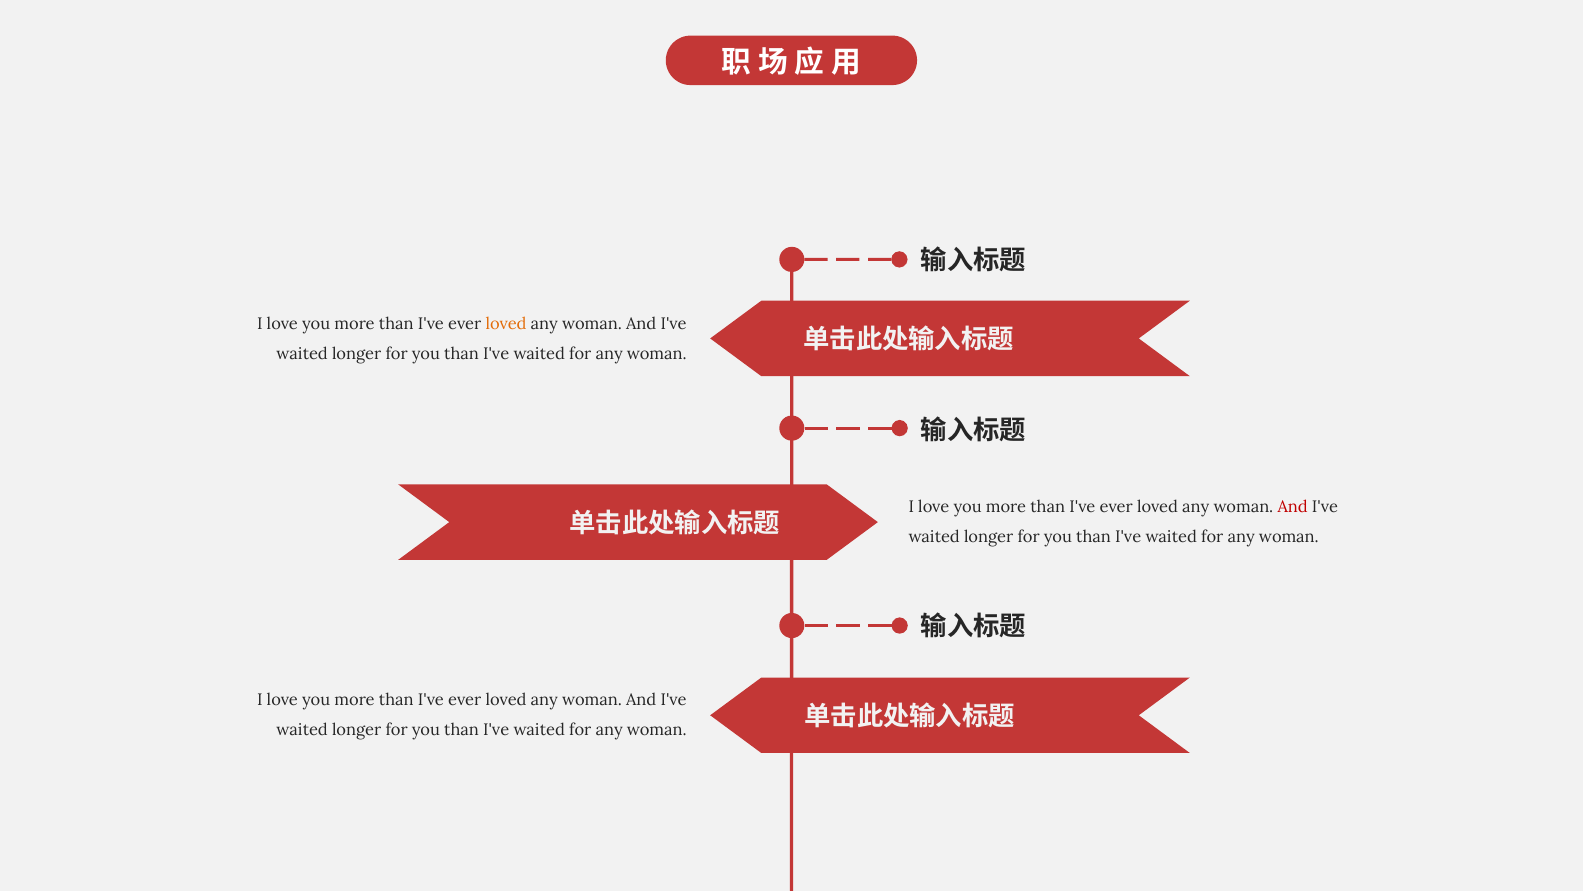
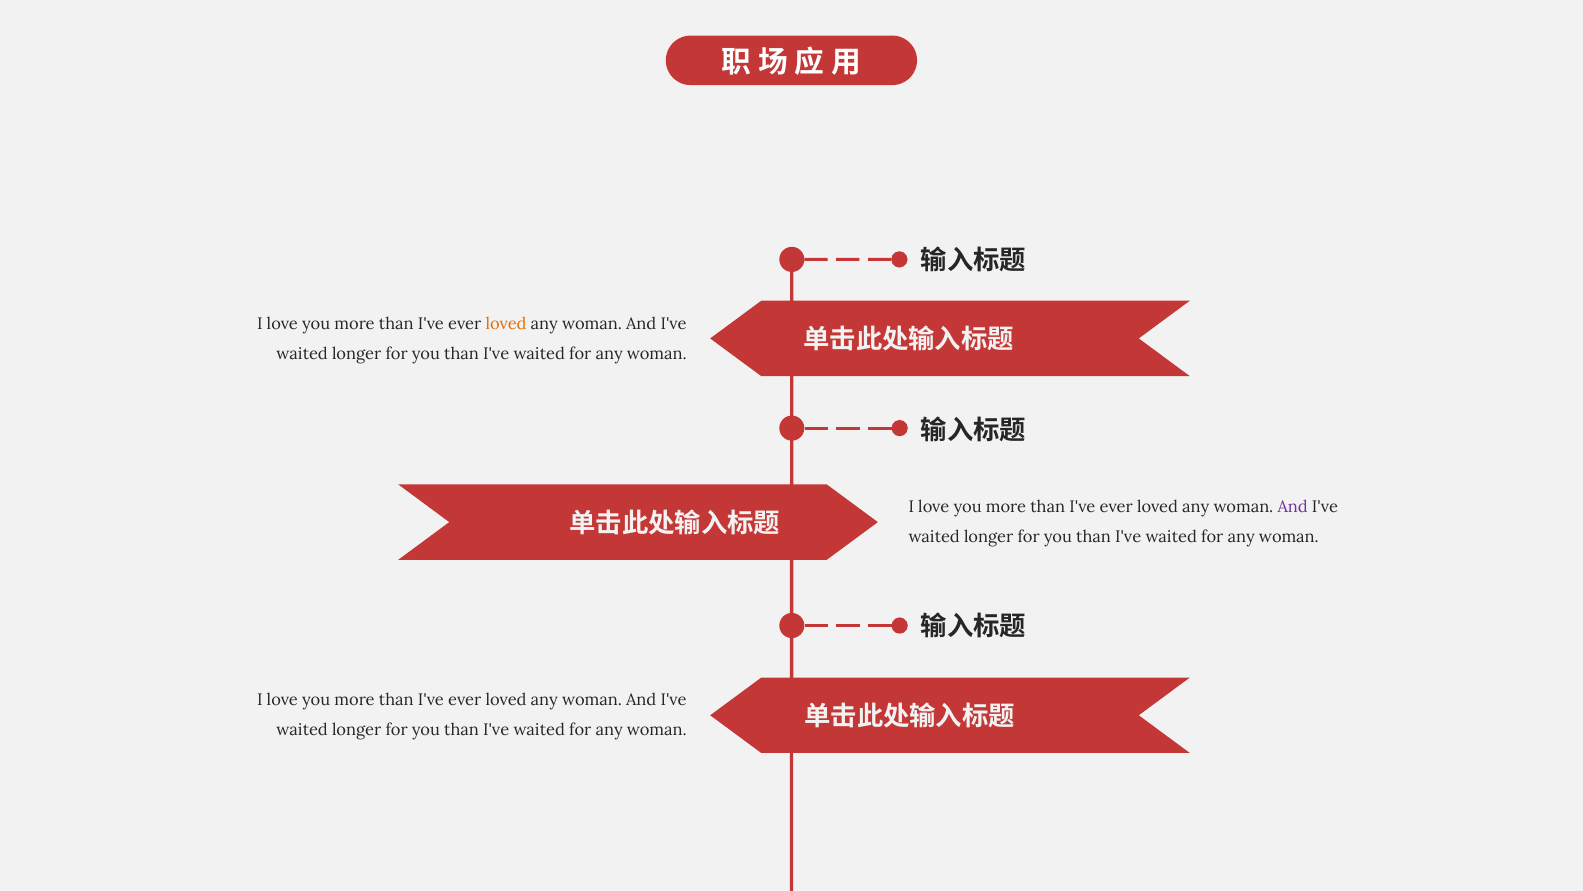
And at (1293, 507) colour: red -> purple
